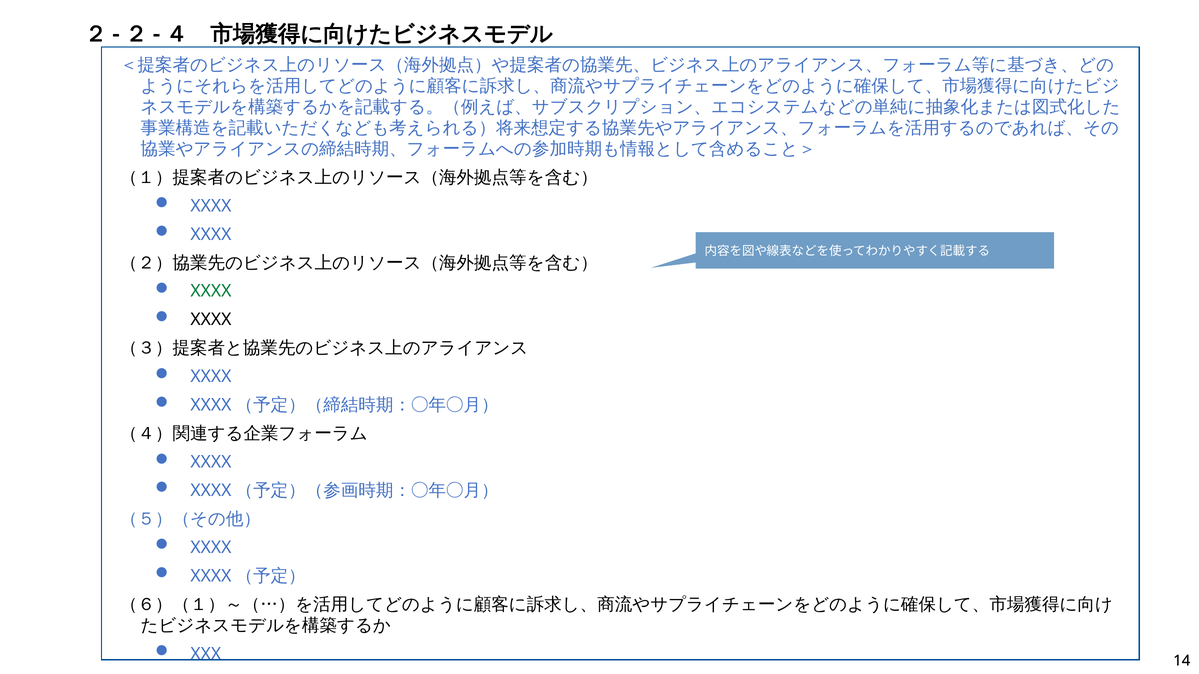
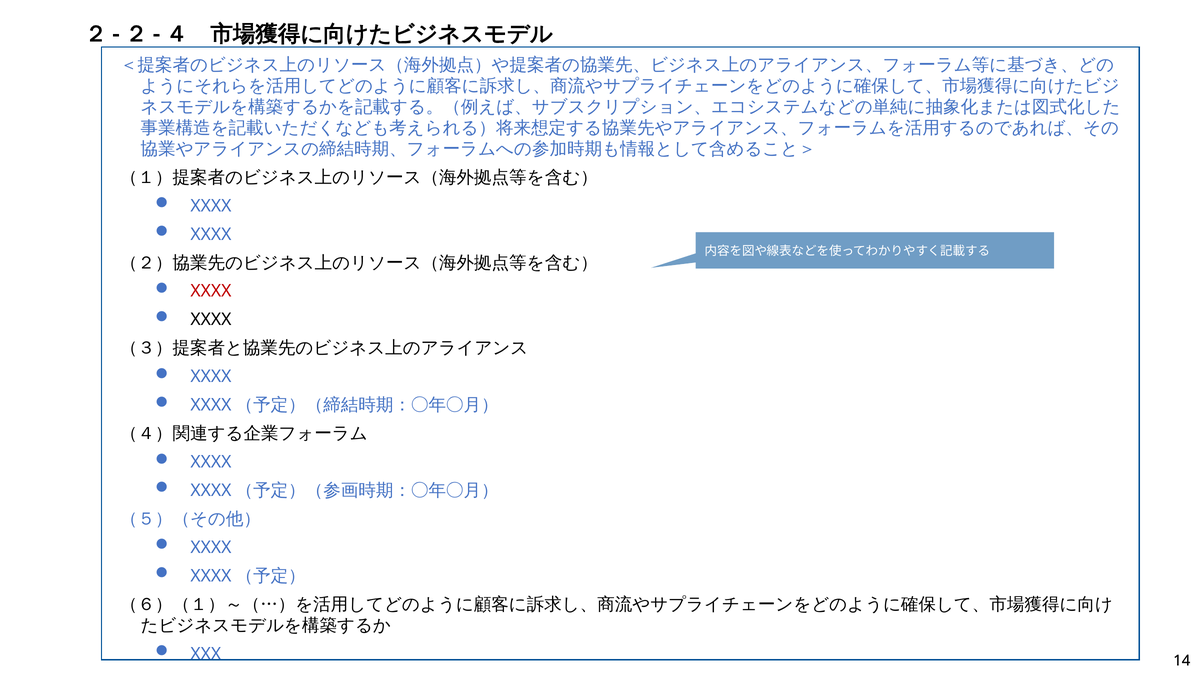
XXXX at (211, 291) colour: green -> red
